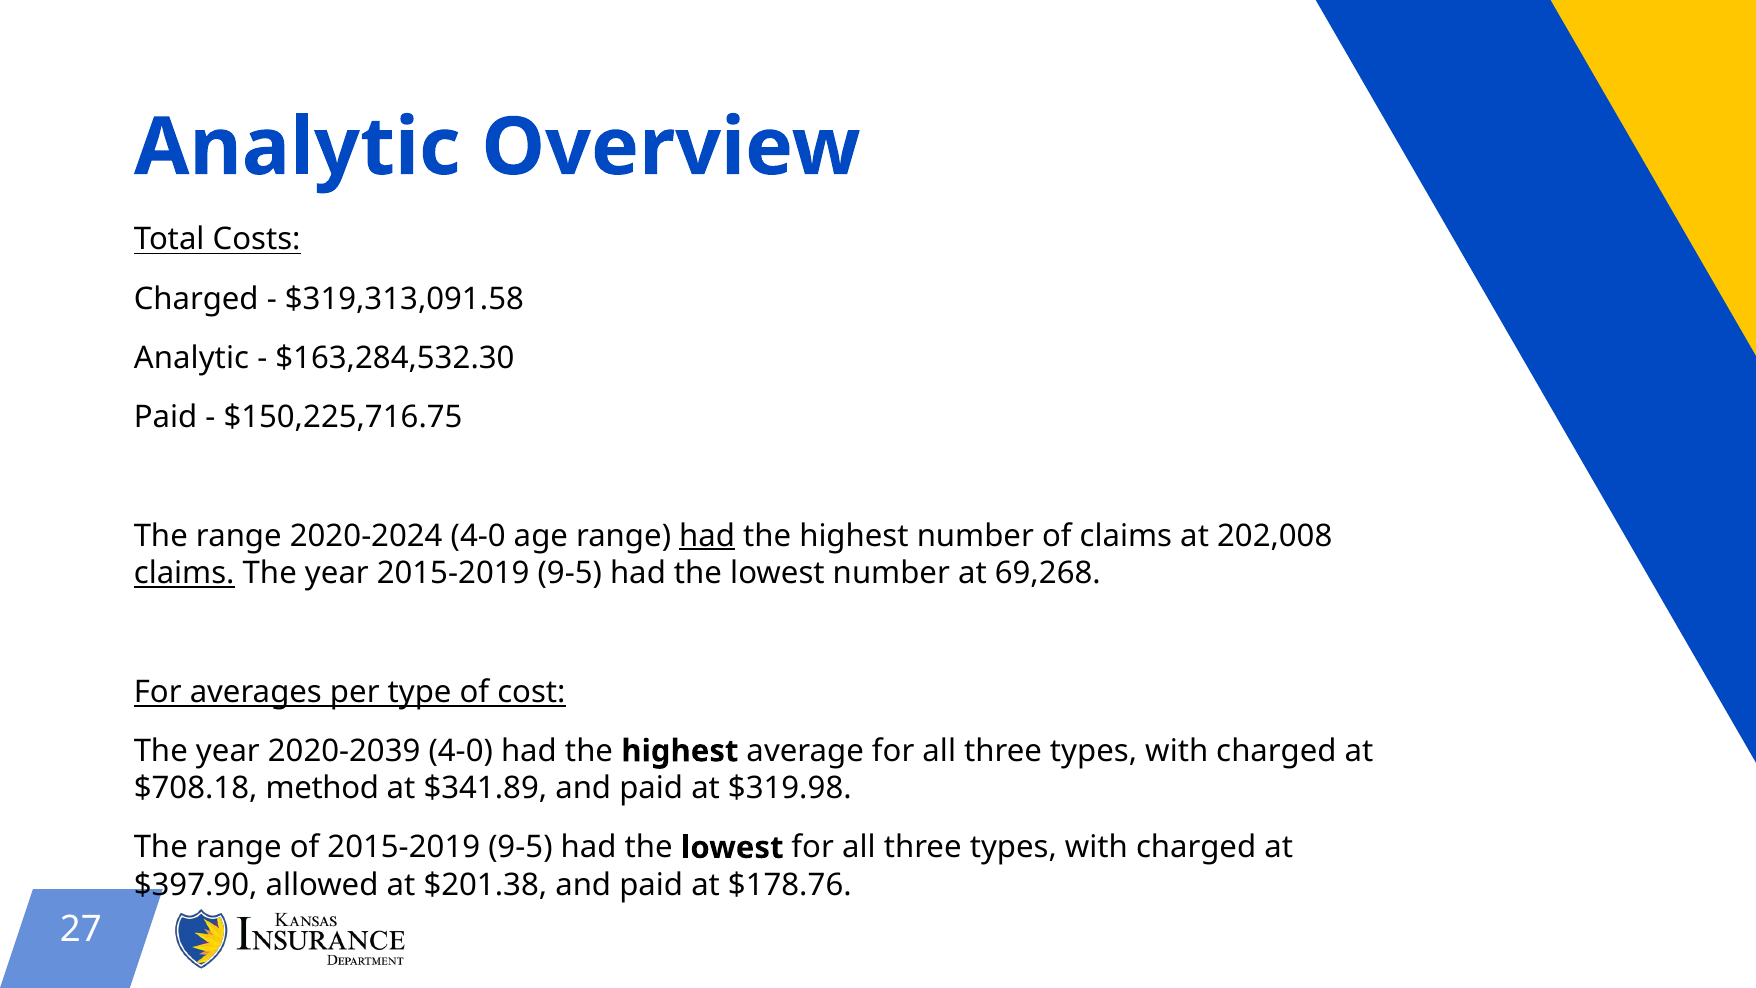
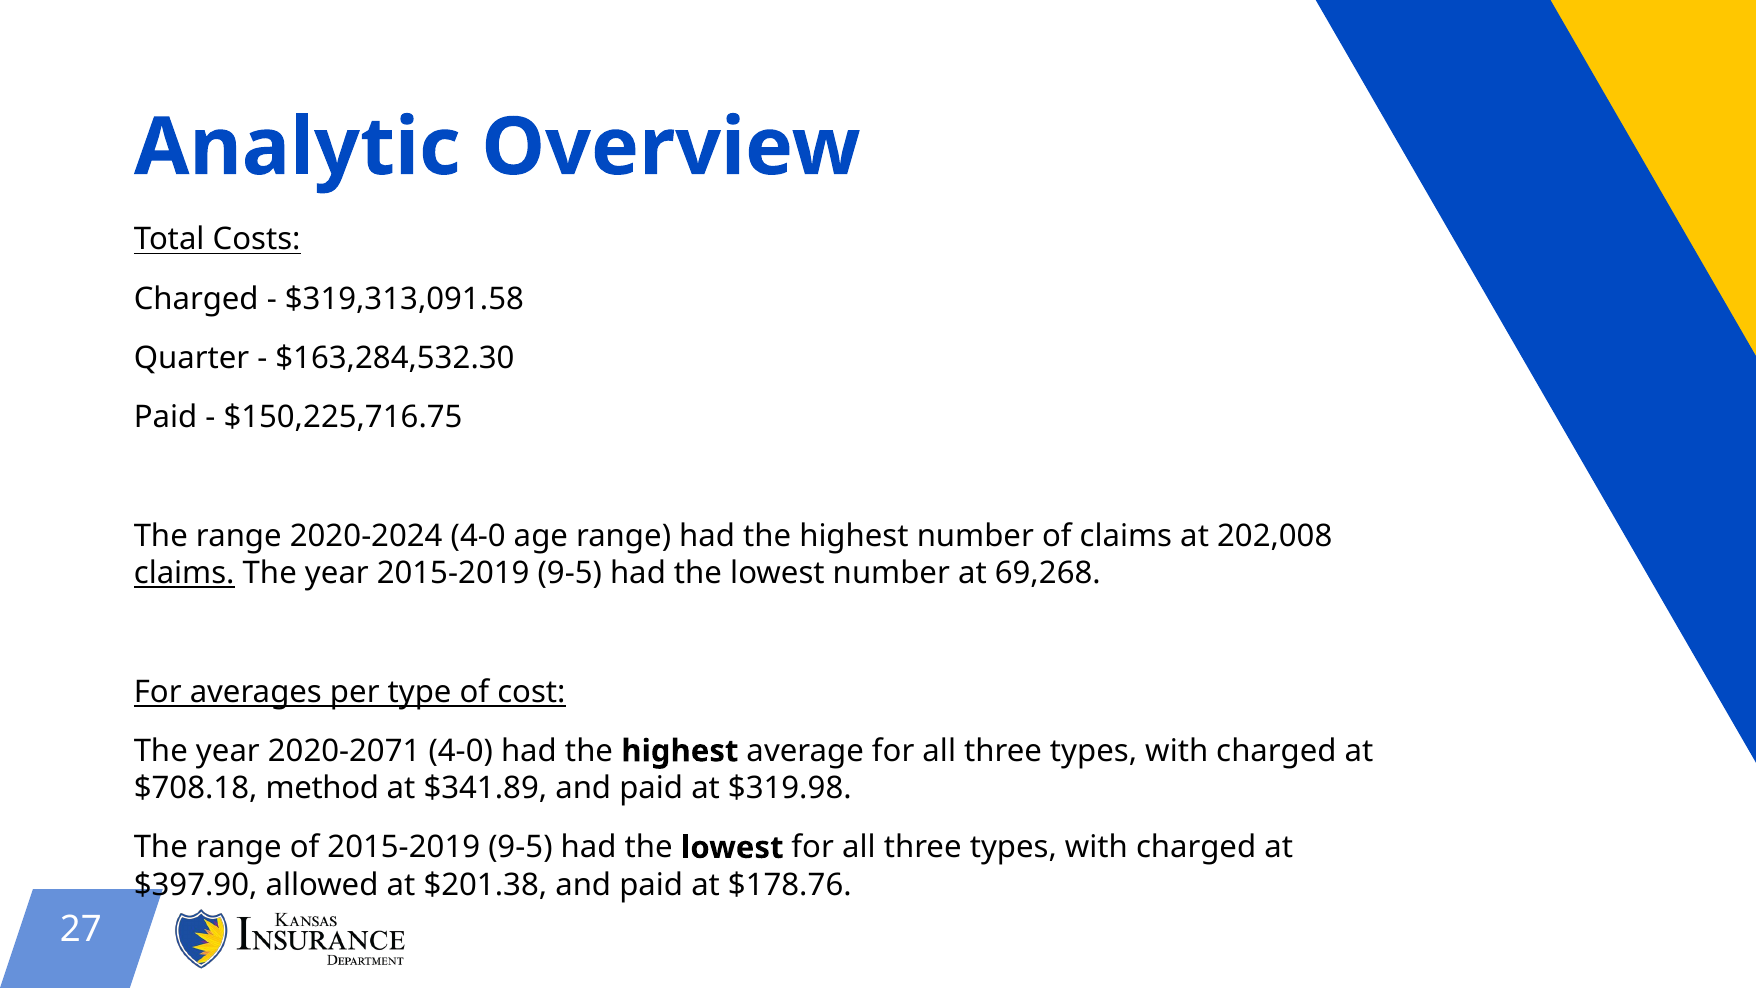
Analytic at (191, 358): Analytic -> Quarter
had at (707, 536) underline: present -> none
2020-2039: 2020-2039 -> 2020-2071
